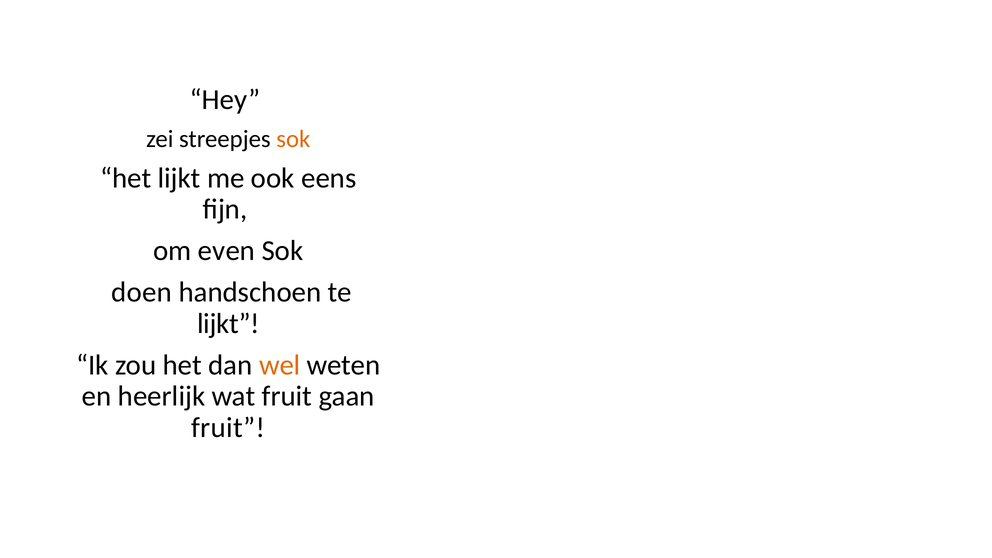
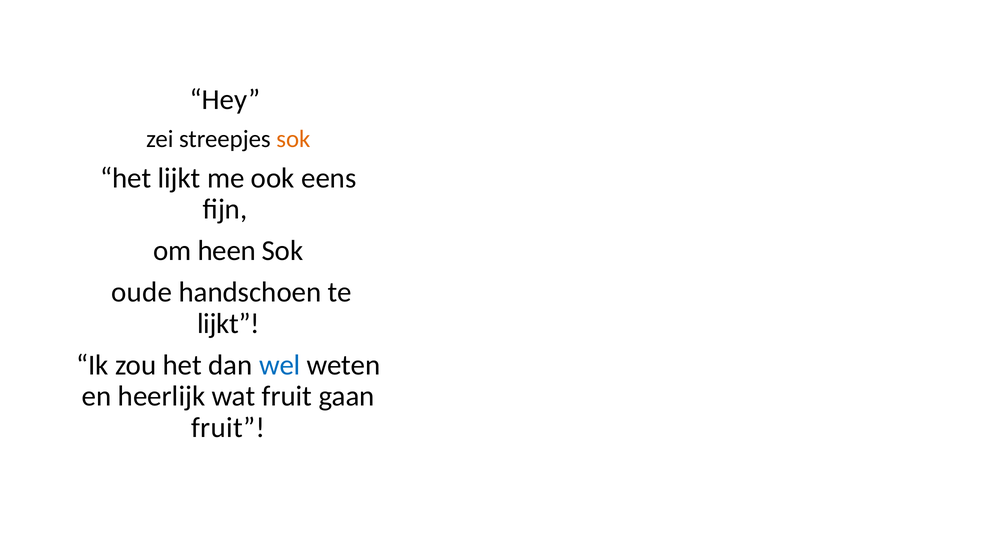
even: even -> heen
doen: doen -> oude
wel colour: orange -> blue
